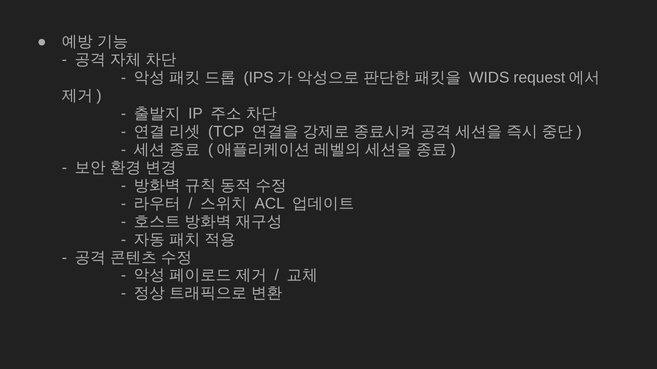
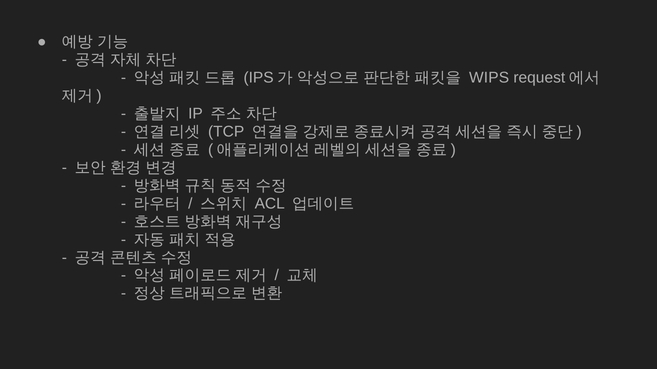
WIDS: WIDS -> WIPS
